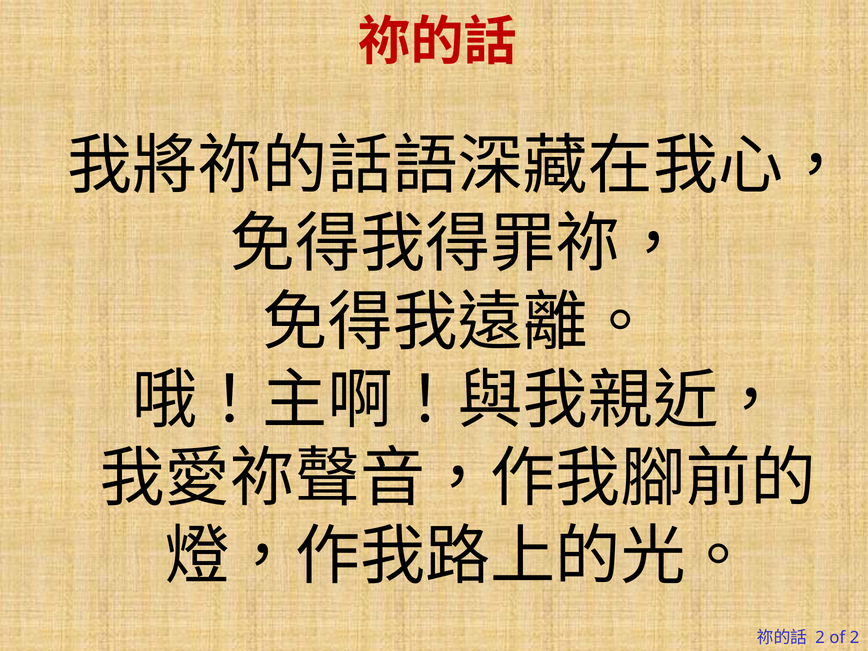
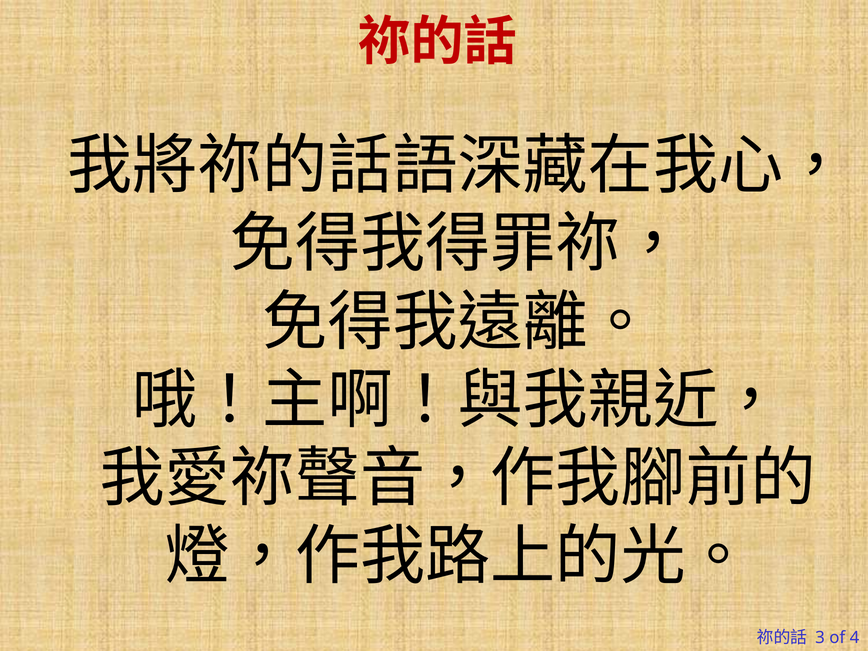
2 at (820, 637): 2 -> 3
of 2: 2 -> 4
